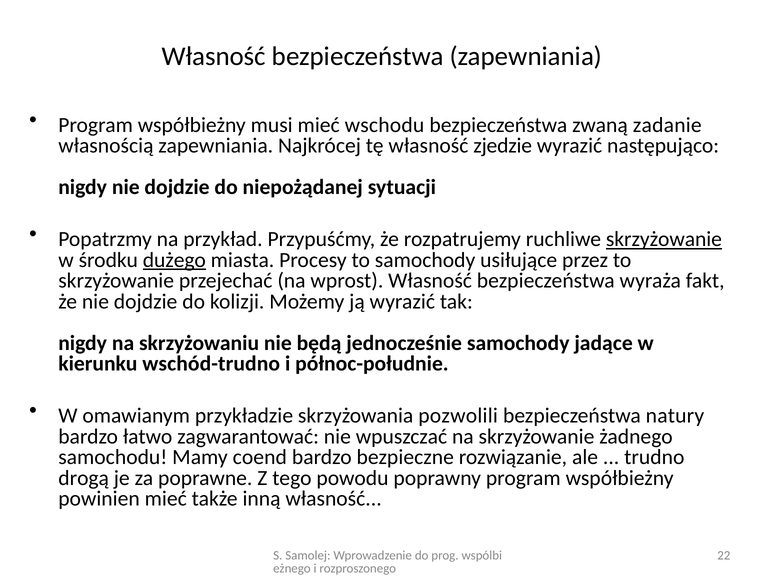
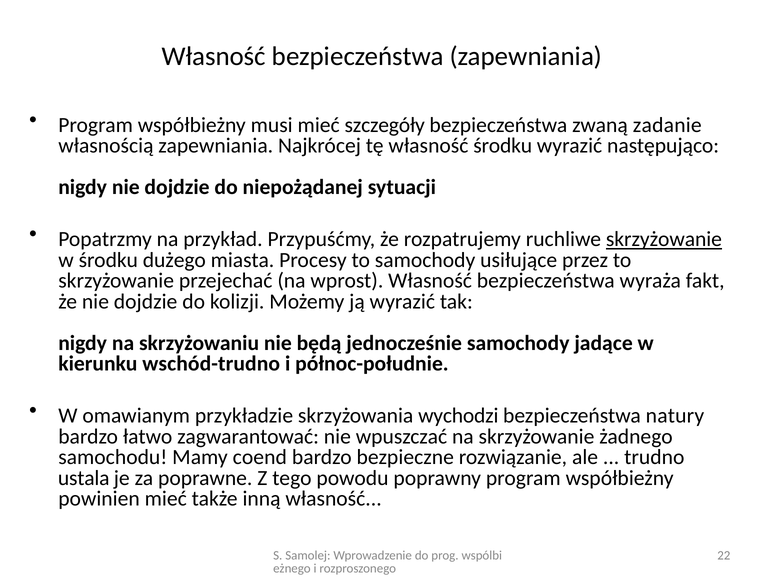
wschodu: wschodu -> szczegóły
własność zjedzie: zjedzie -> środku
dużego underline: present -> none
pozwolili: pozwolili -> wychodzi
drogą: drogą -> ustala
